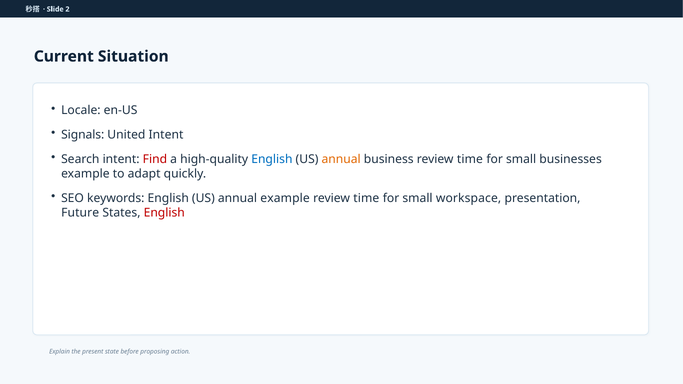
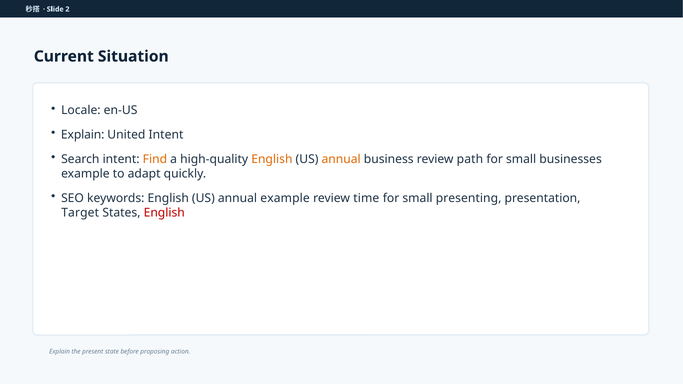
Signals at (83, 135): Signals -> Explain
Find colour: red -> orange
English at (272, 160) colour: blue -> orange
business review time: time -> path
workspace: workspace -> presenting
Future: Future -> Target
